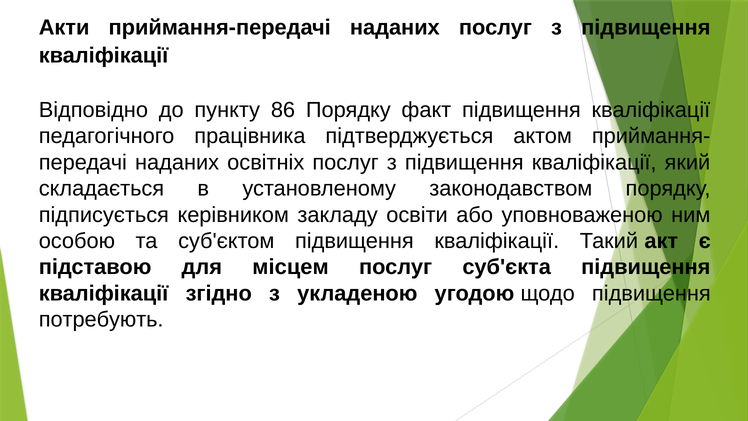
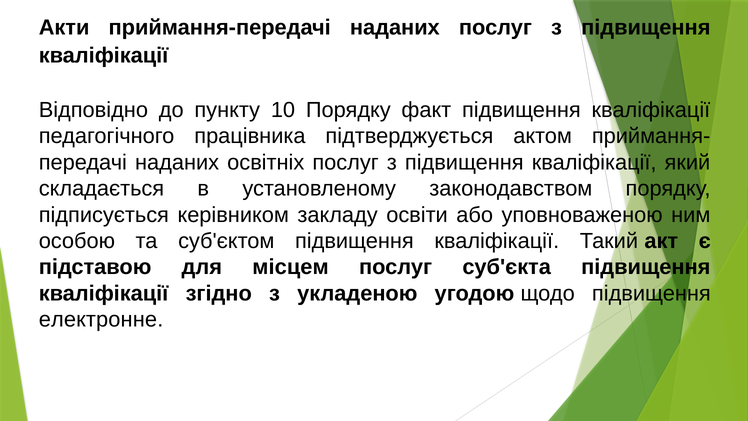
86: 86 -> 10
потребують: потребують -> електронне
